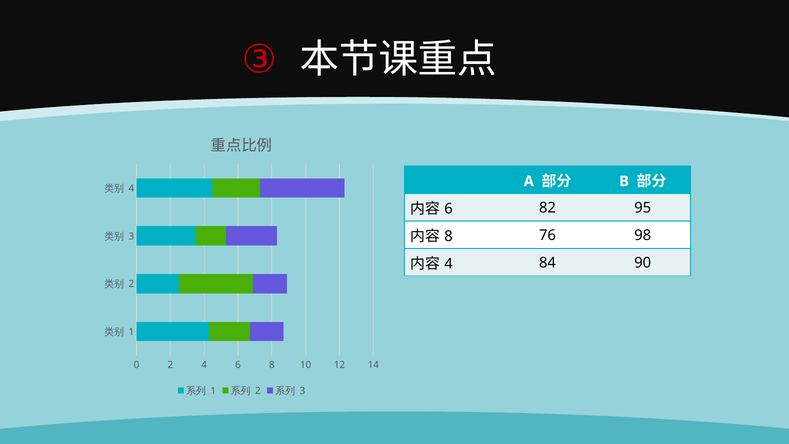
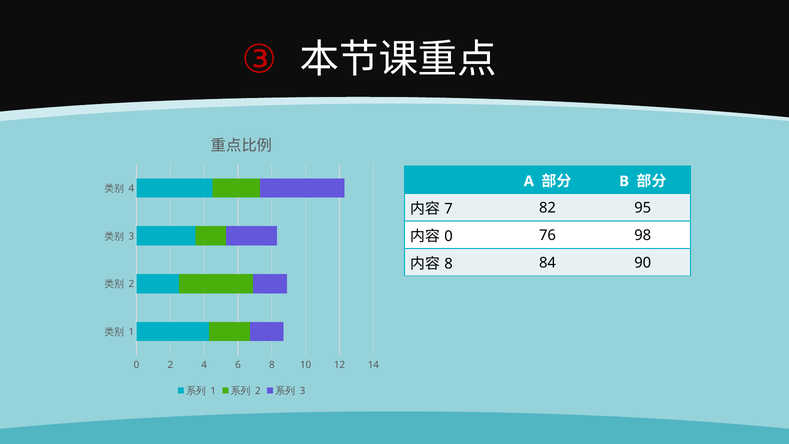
6 at (449, 209): 6 -> 7
8 at (449, 236): 8 -> 0
4 at (449, 264): 4 -> 8
